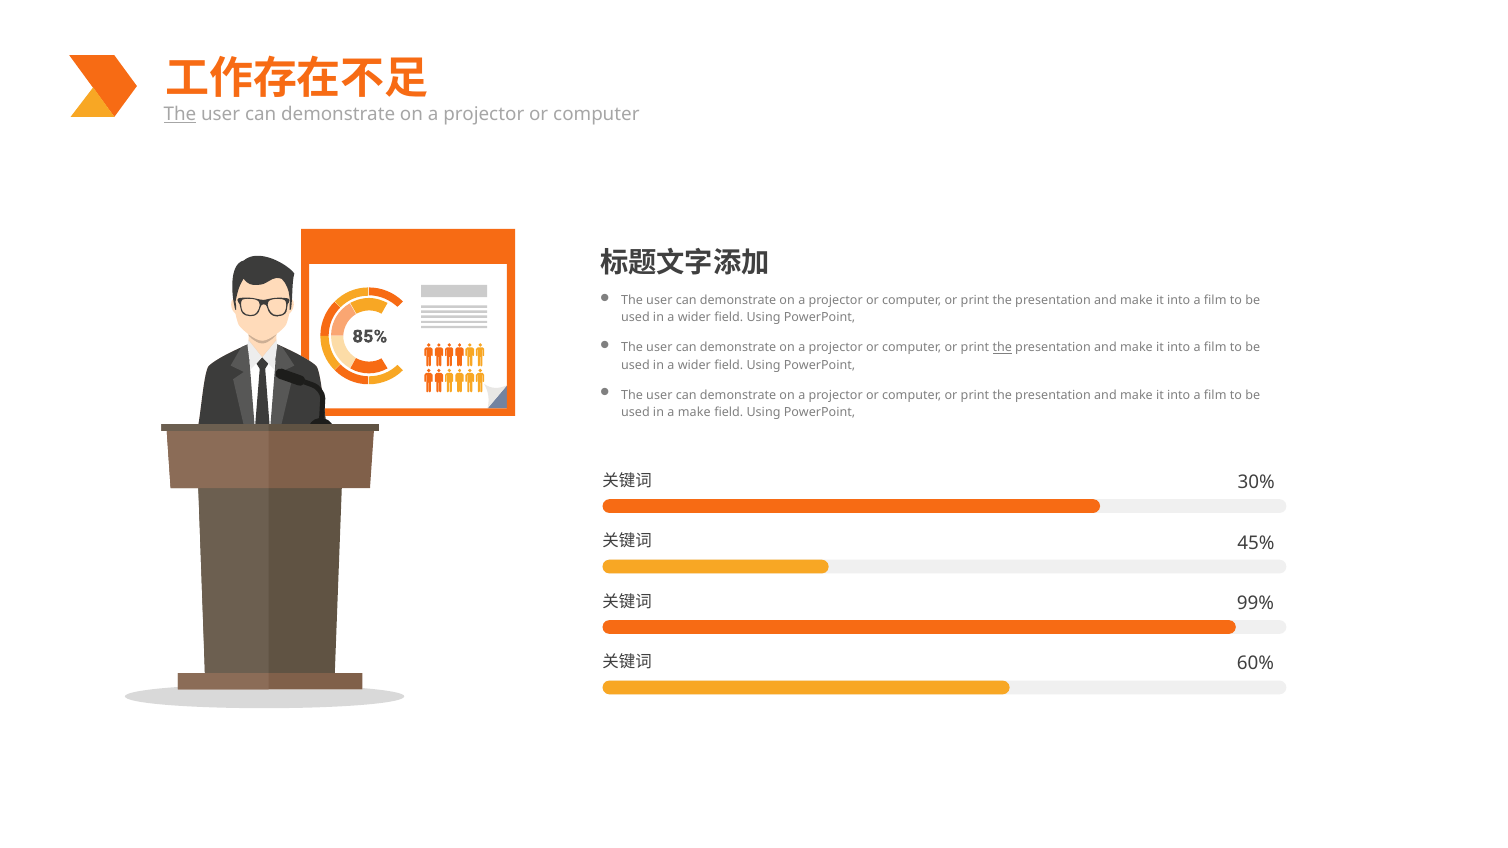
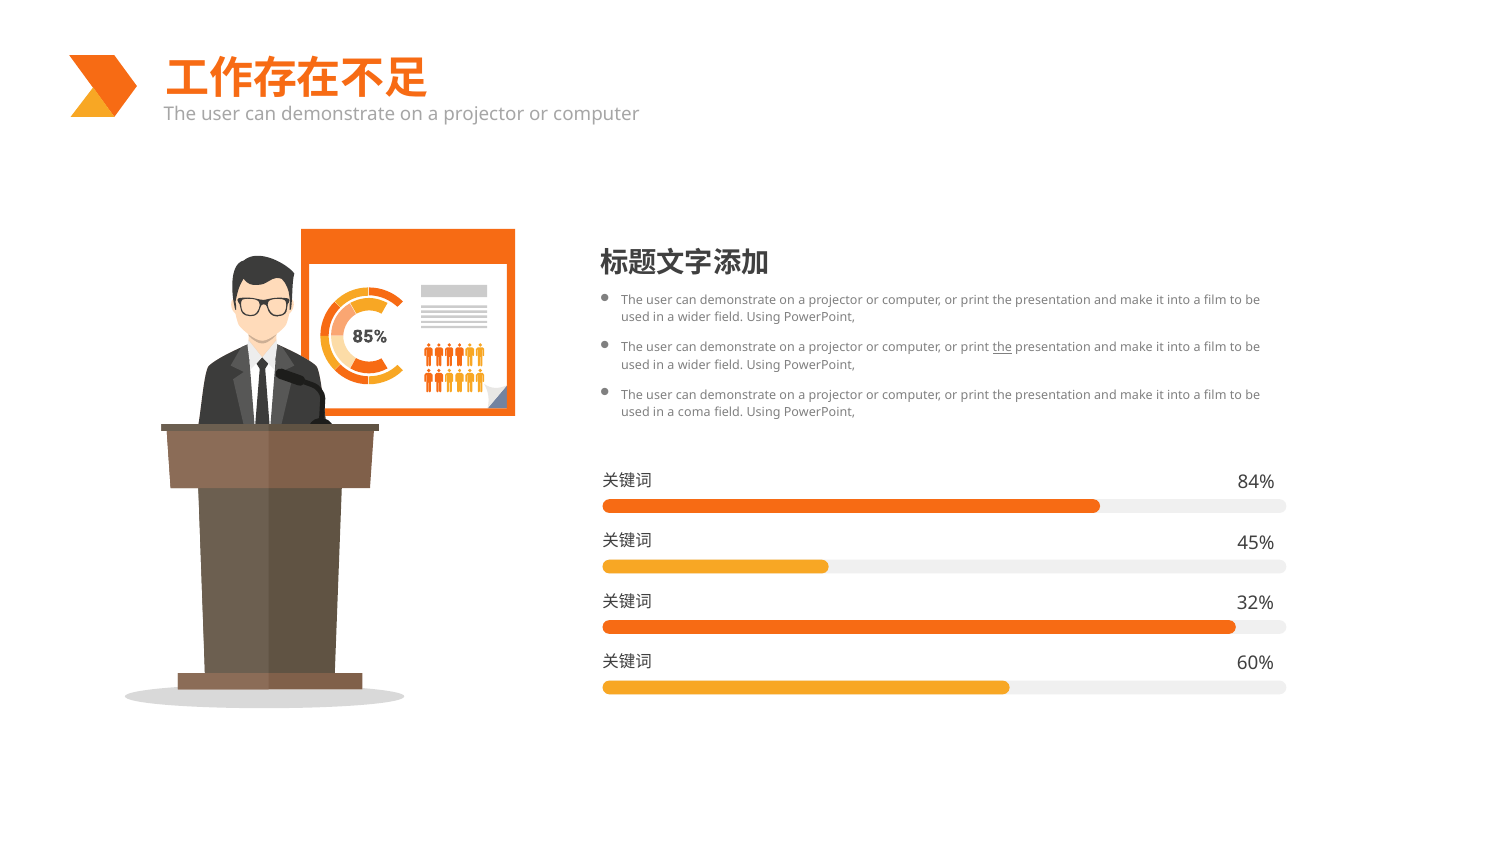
The at (180, 115) underline: present -> none
a make: make -> coma
30%: 30% -> 84%
99%: 99% -> 32%
